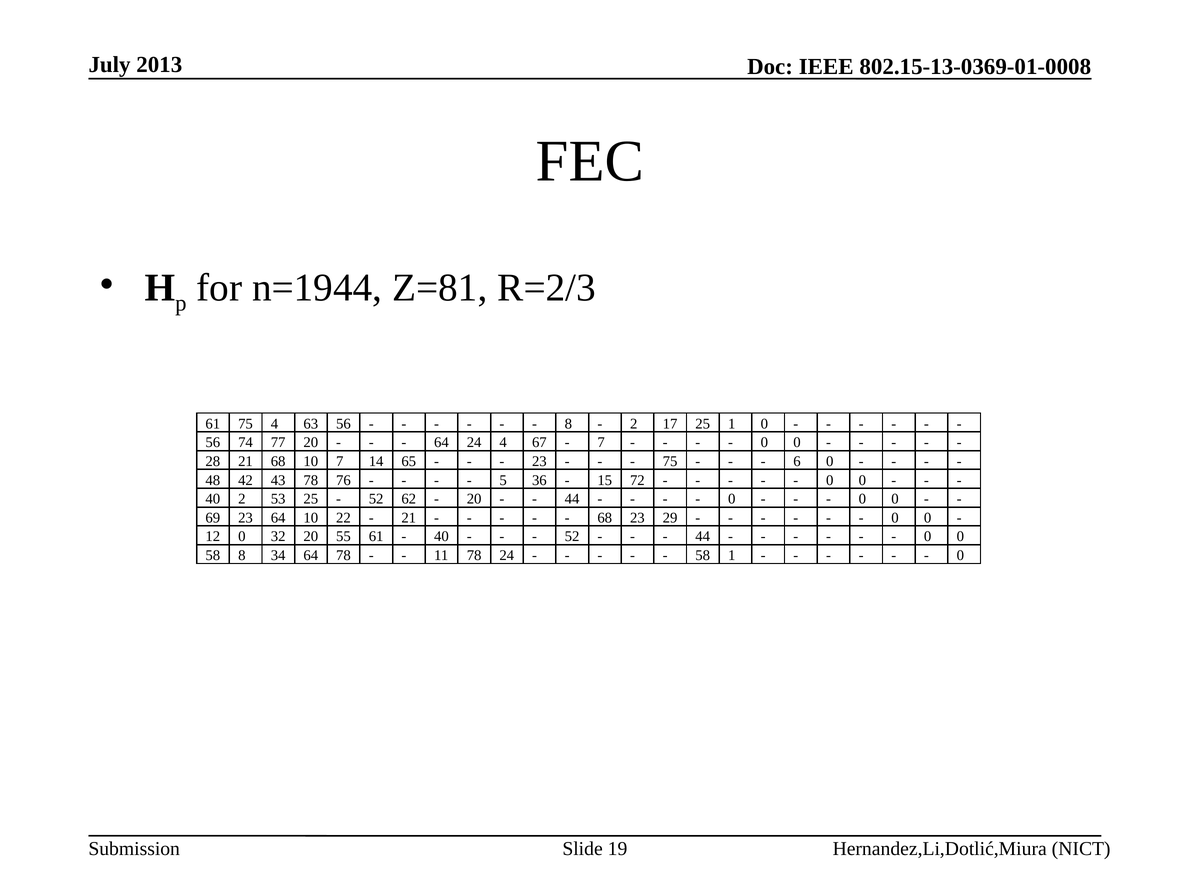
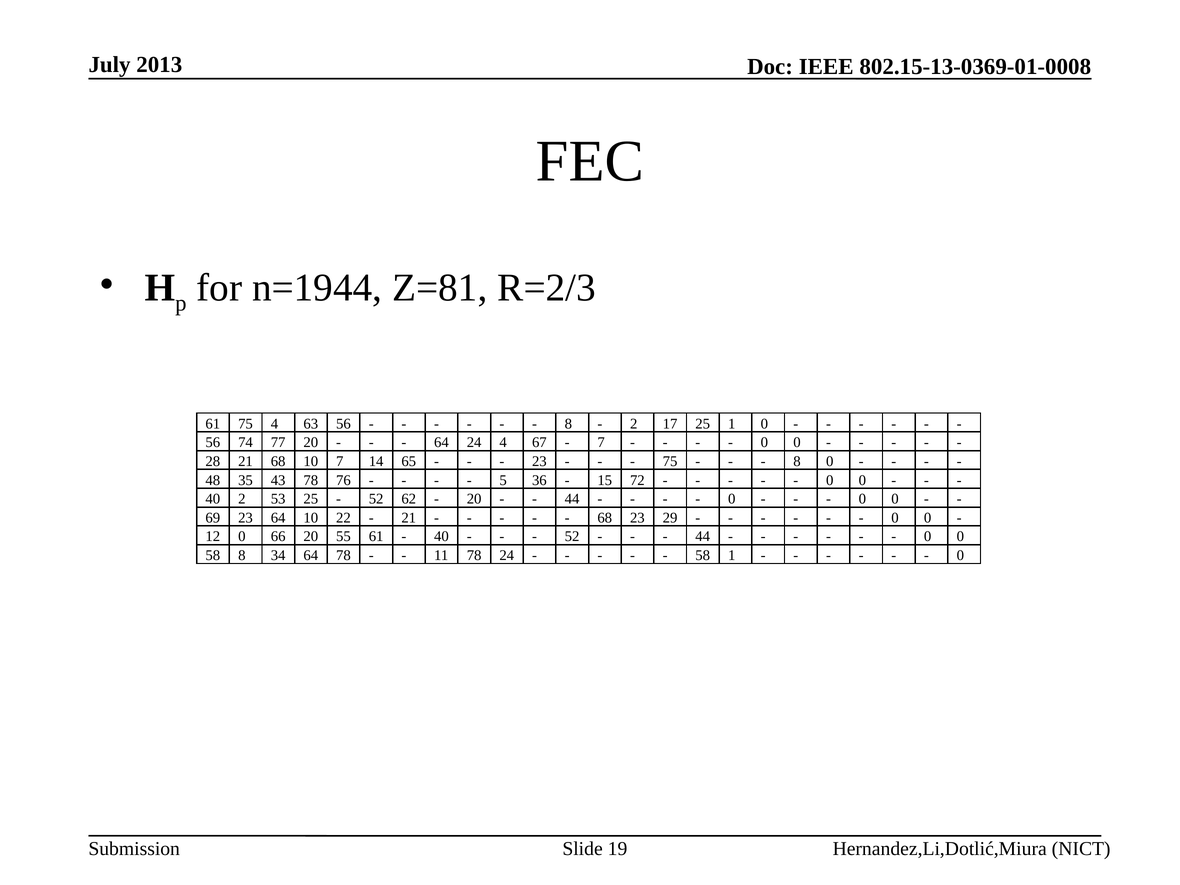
6 at (797, 461): 6 -> 8
42: 42 -> 35
32: 32 -> 66
